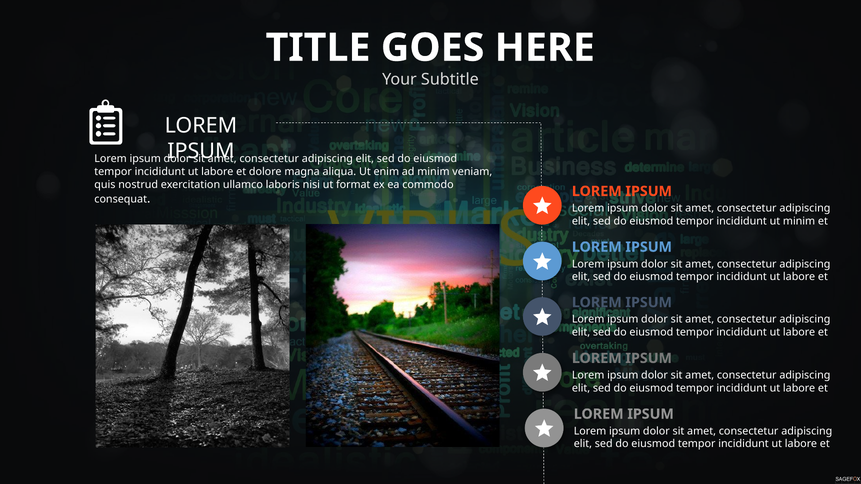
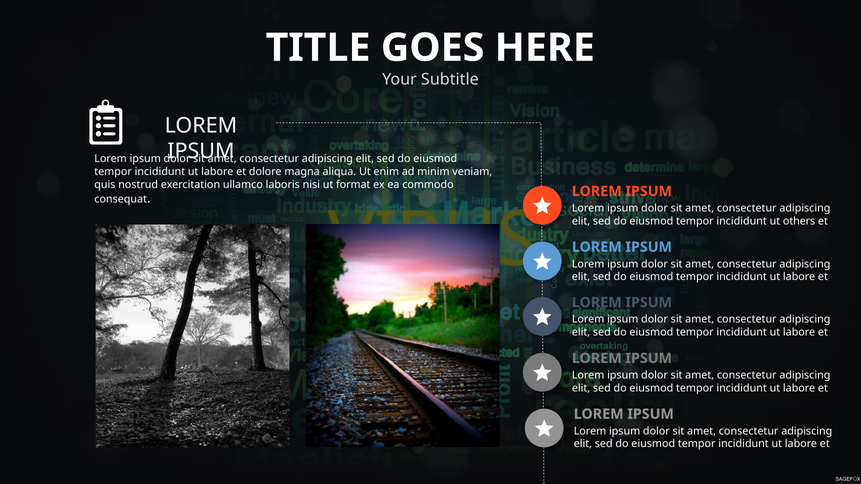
ut minim: minim -> others
